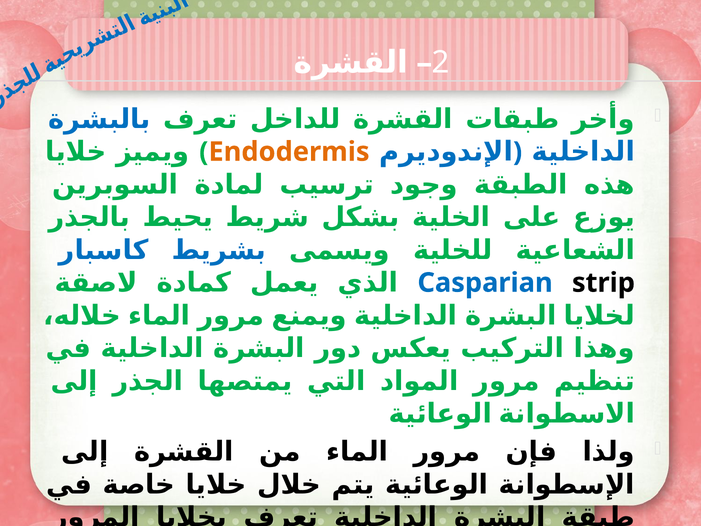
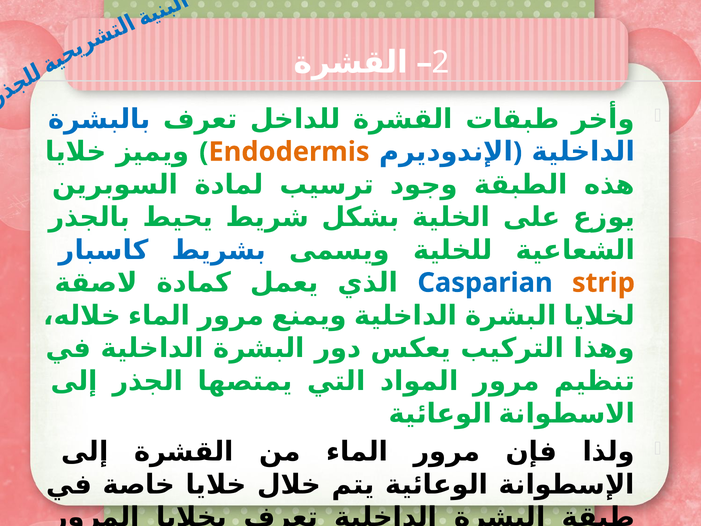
strip colour: black -> orange
